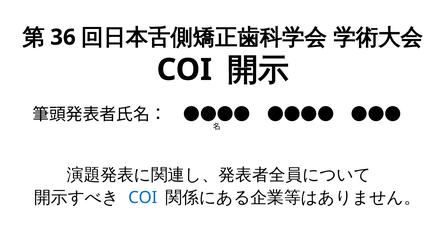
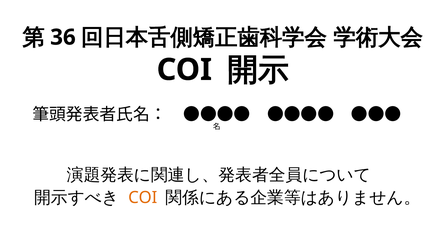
COI at (143, 197) colour: blue -> orange
